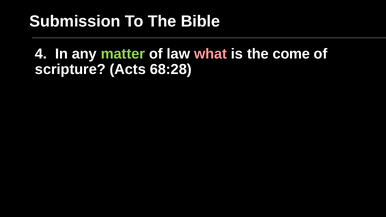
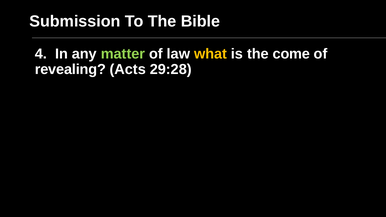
what colour: pink -> yellow
scripture: scripture -> revealing
68:28: 68:28 -> 29:28
